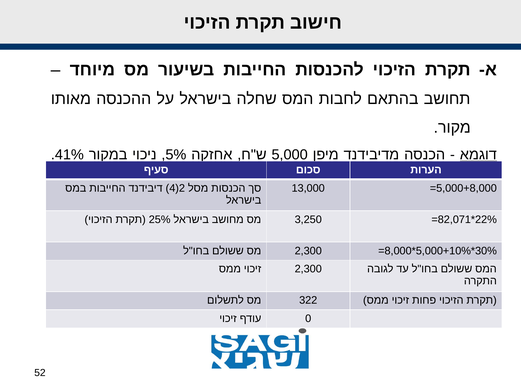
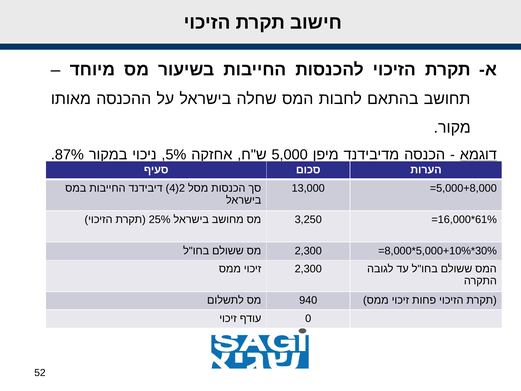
41%: 41% -> 87%
82,071: 82,071 -> 16,000
22%: 22% -> 61%
322: 322 -> 940
